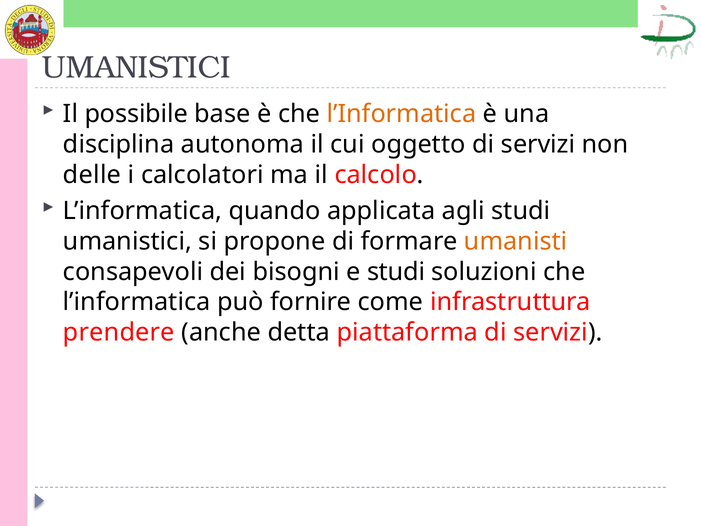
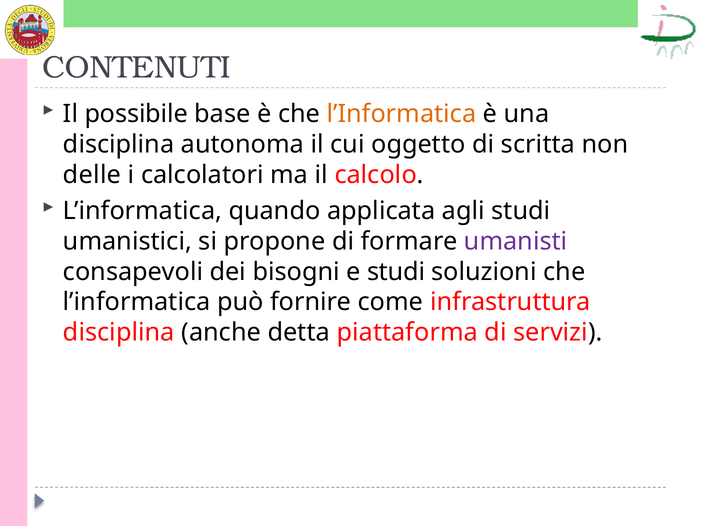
UMANISTICI at (136, 68): UMANISTICI -> CONTENUTI
oggetto di servizi: servizi -> scritta
umanisti colour: orange -> purple
prendere at (119, 332): prendere -> disciplina
